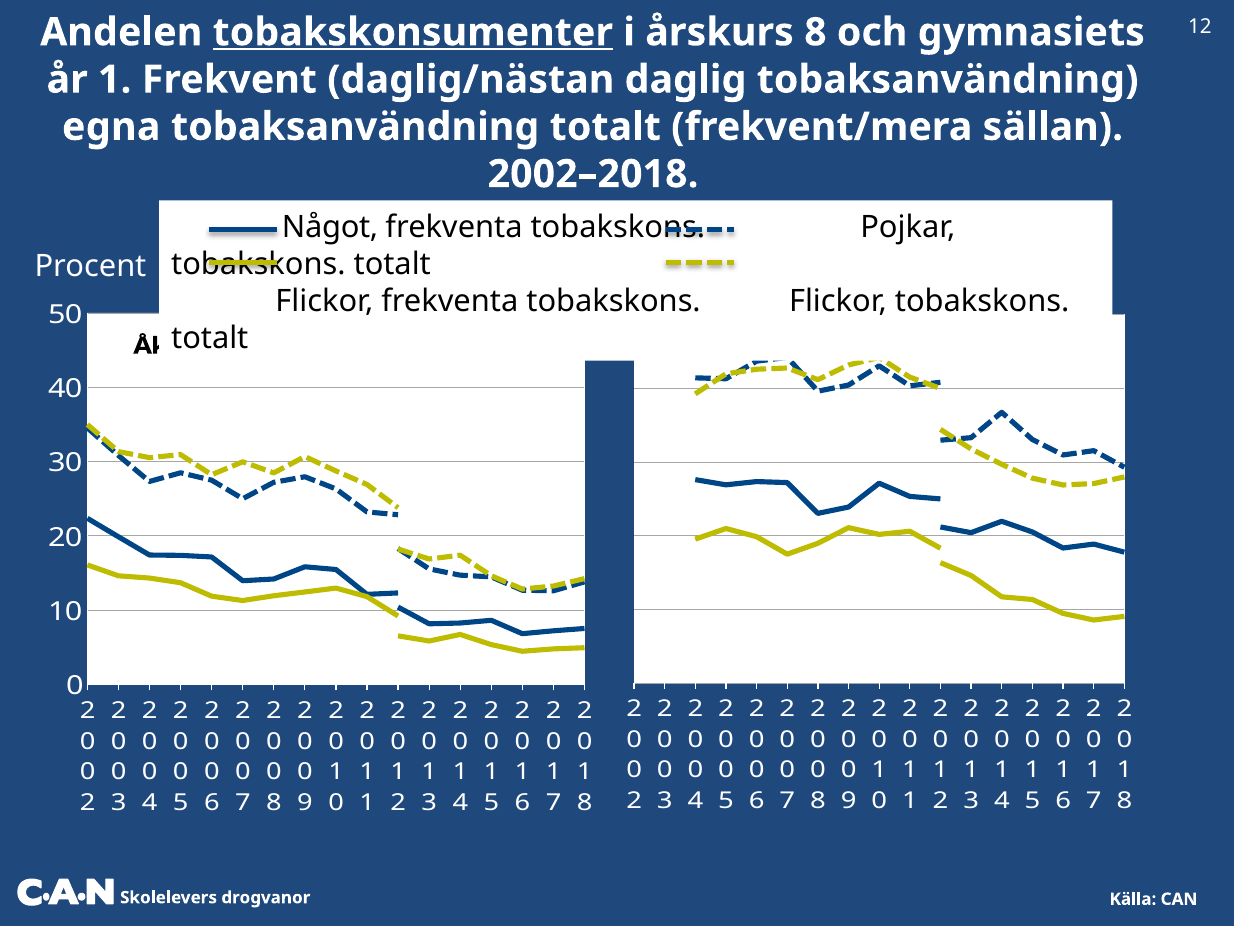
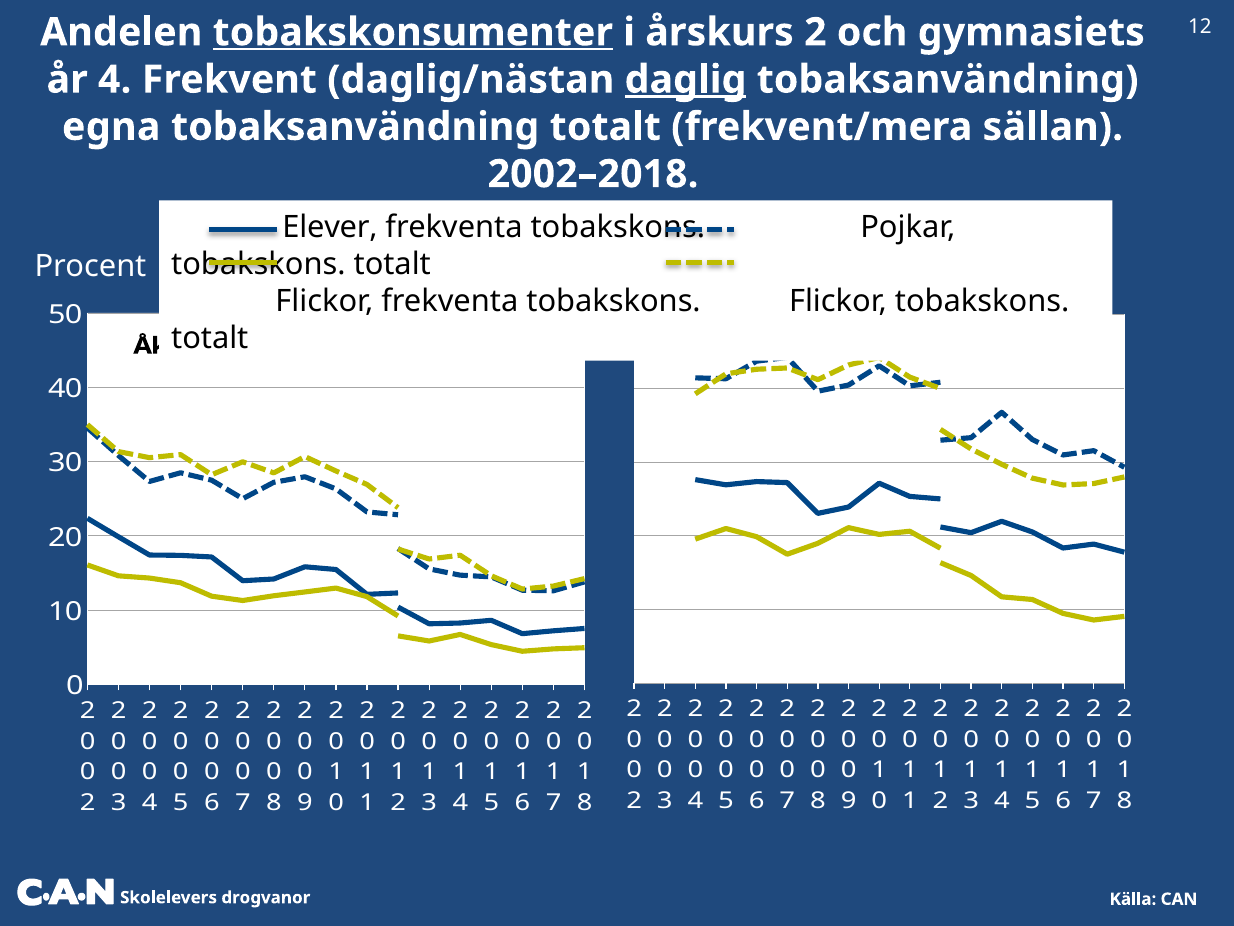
årskurs 8: 8 -> 2
år 1: 1 -> 4
daglig underline: none -> present
Något: Något -> Elever
